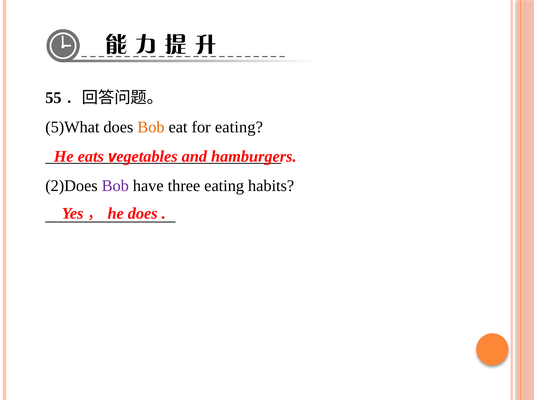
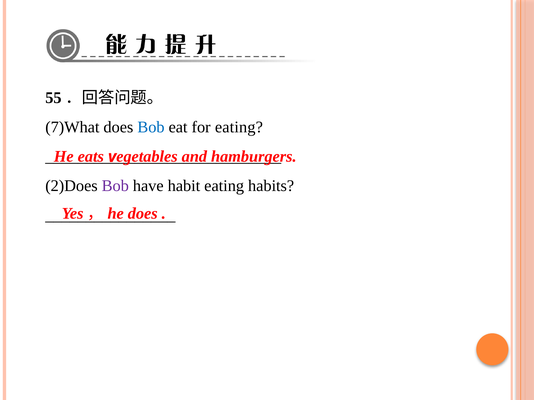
5)What: 5)What -> 7)What
Bob at (151, 127) colour: orange -> blue
three: three -> habit
